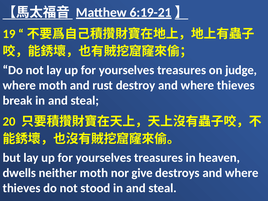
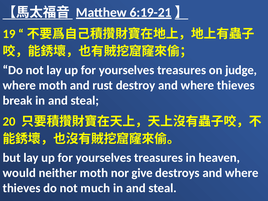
dwells: dwells -> would
stood: stood -> much
